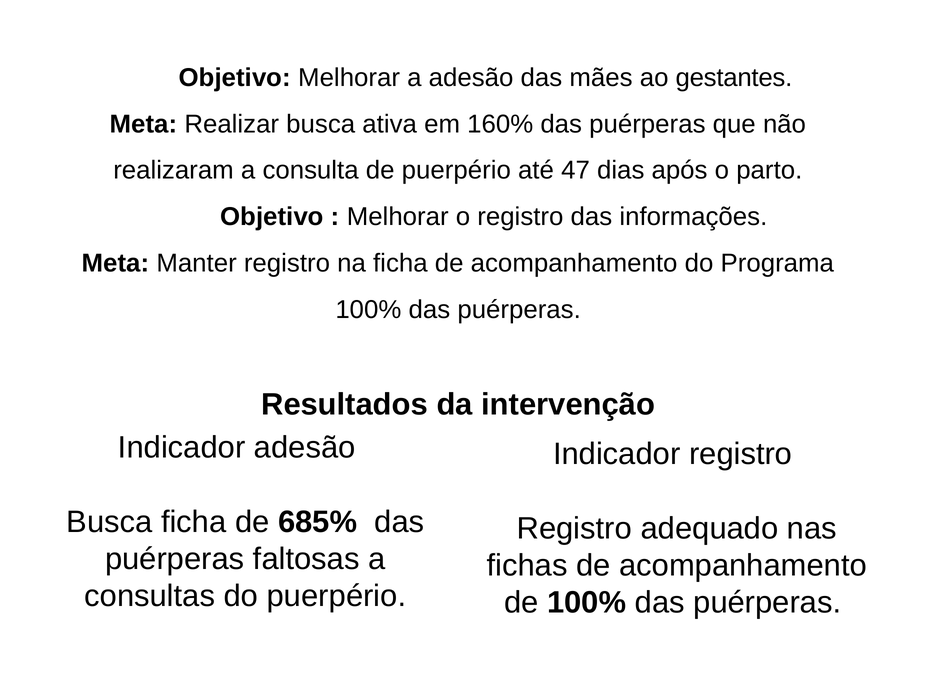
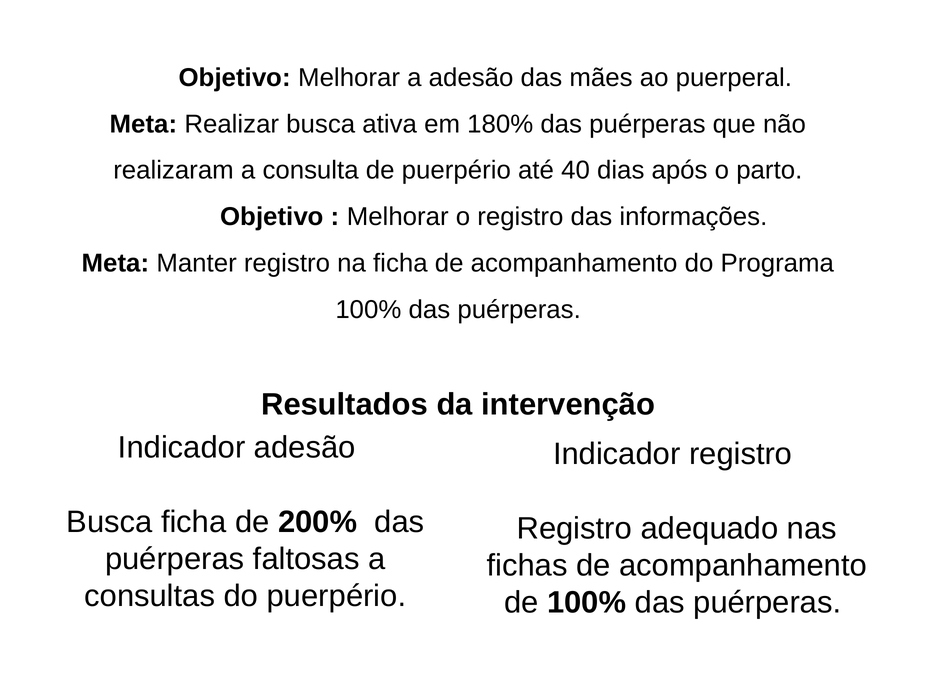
gestantes: gestantes -> puerperal
160%: 160% -> 180%
47: 47 -> 40
685%: 685% -> 200%
